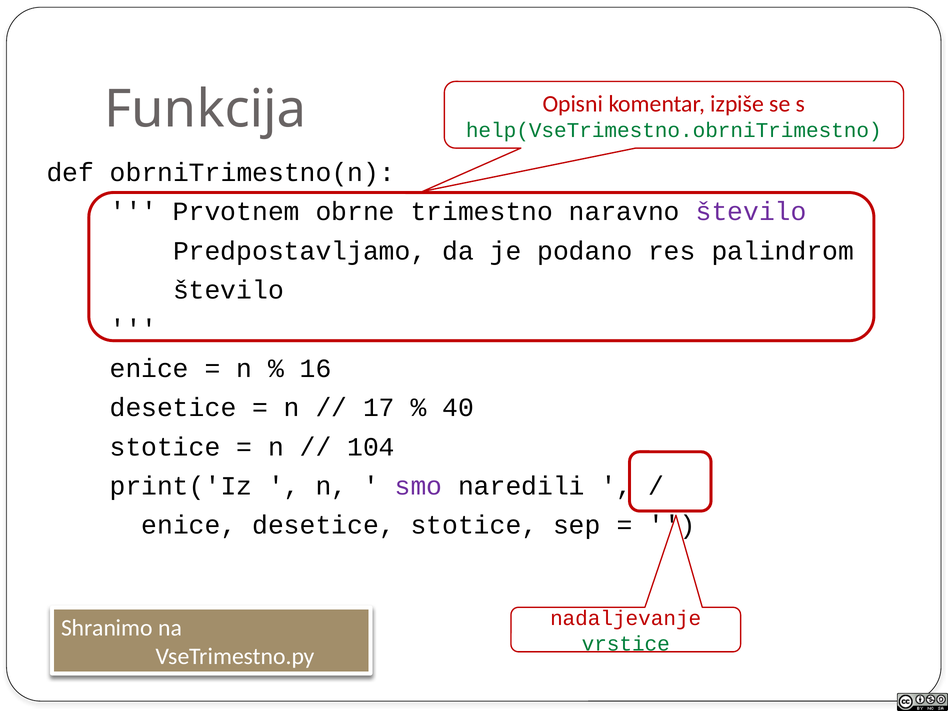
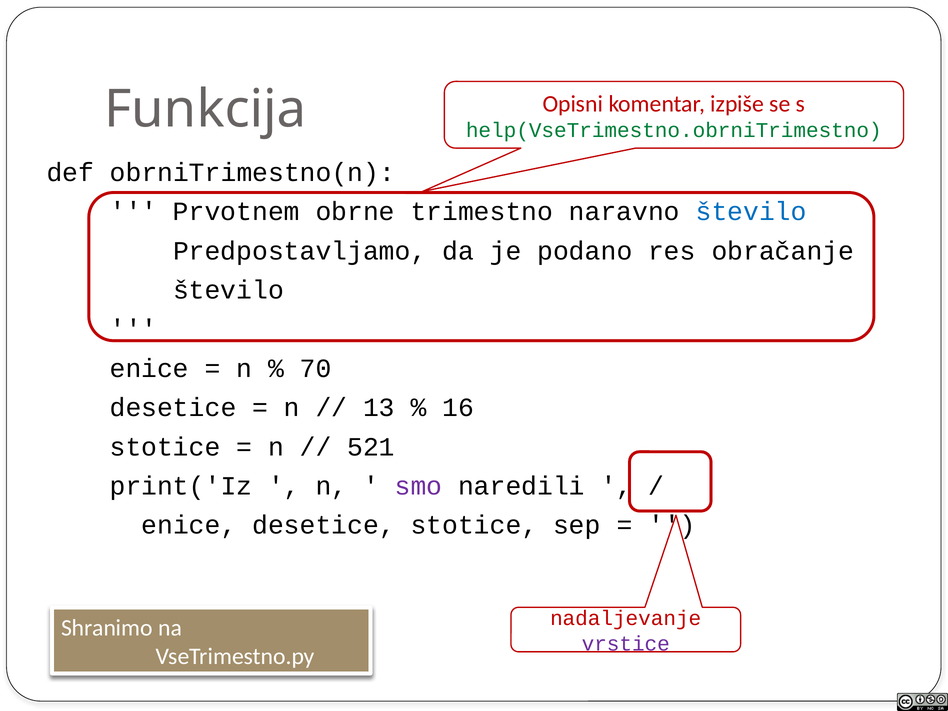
število at (751, 212) colour: purple -> blue
palindrom: palindrom -> obračanje
16: 16 -> 70
17: 17 -> 13
40: 40 -> 16
104: 104 -> 521
vrstice colour: green -> purple
